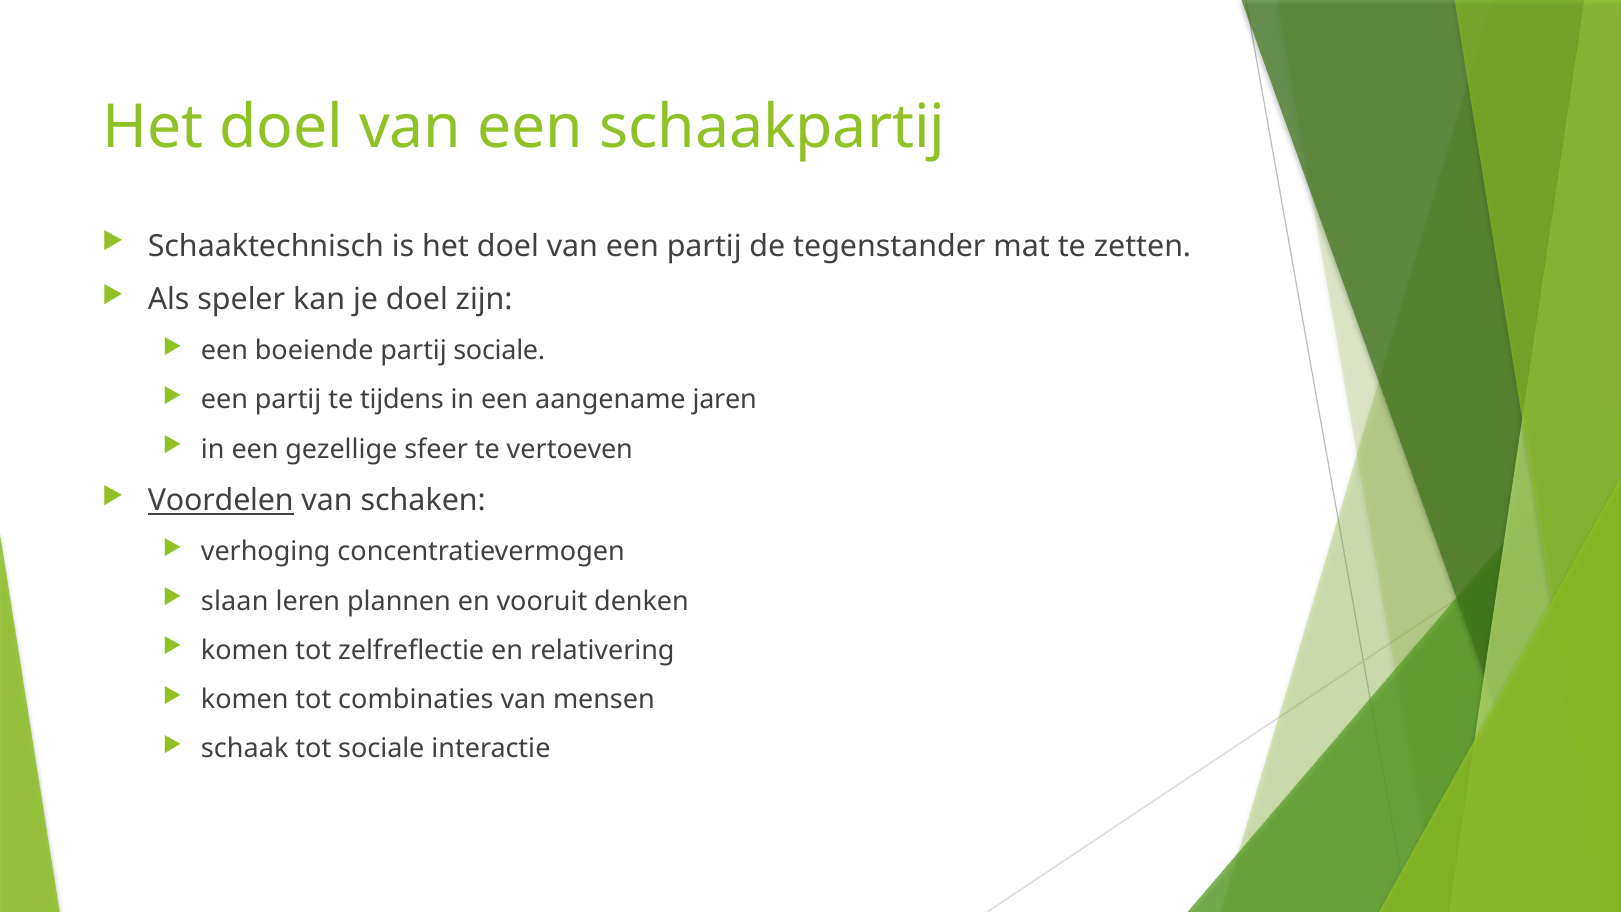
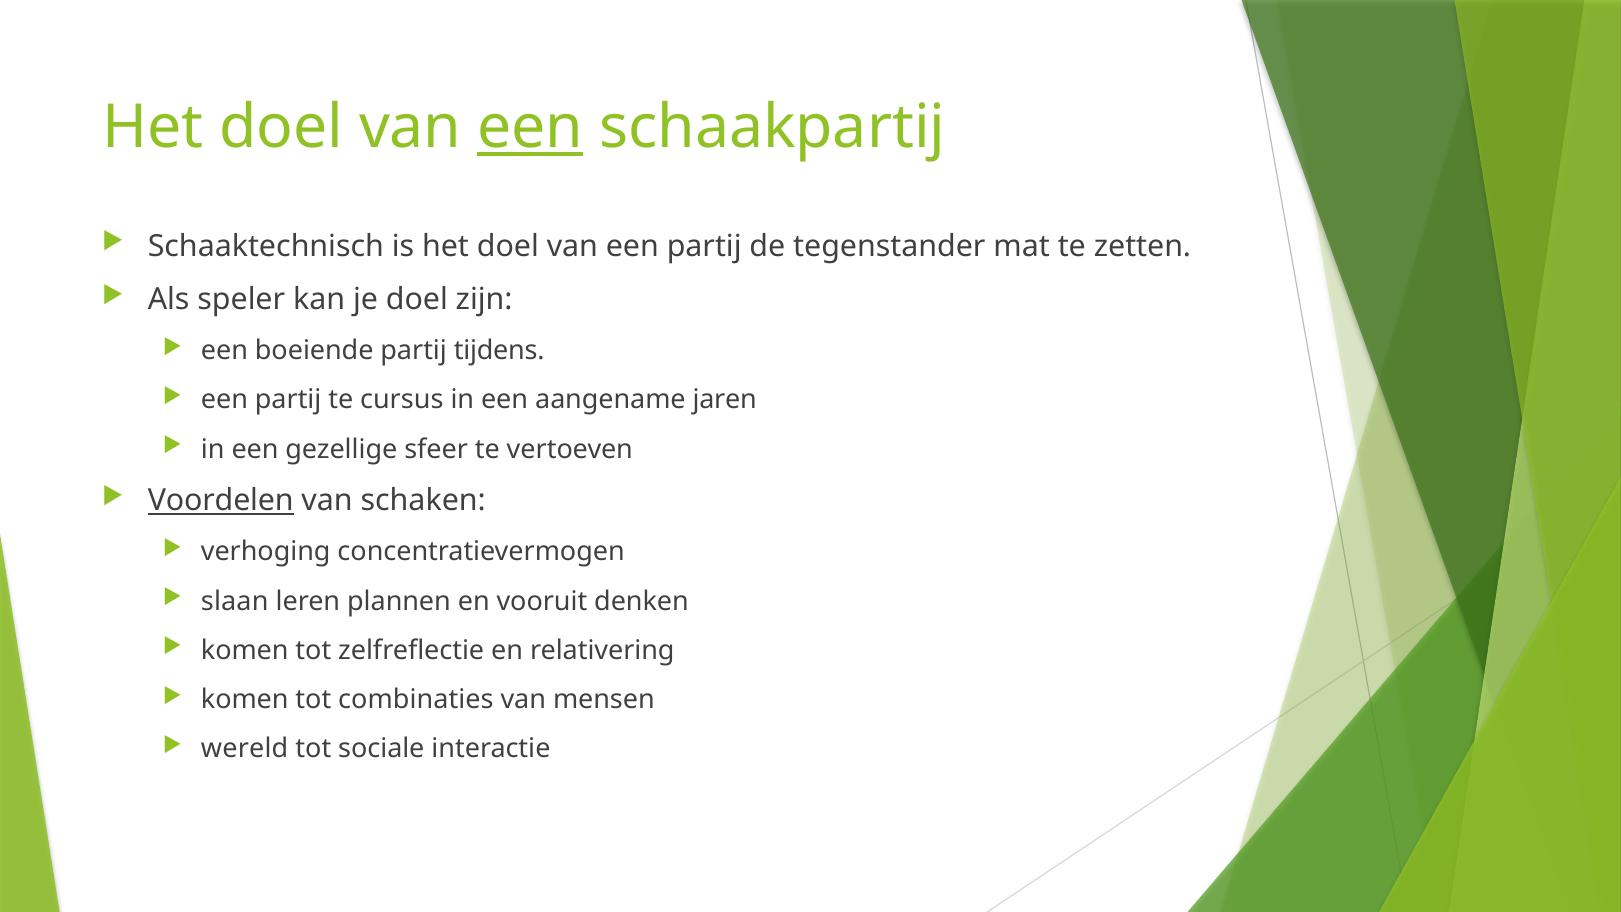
een at (530, 128) underline: none -> present
partij sociale: sociale -> tijdens
tijdens: tijdens -> cursus
schaak: schaak -> wereld
